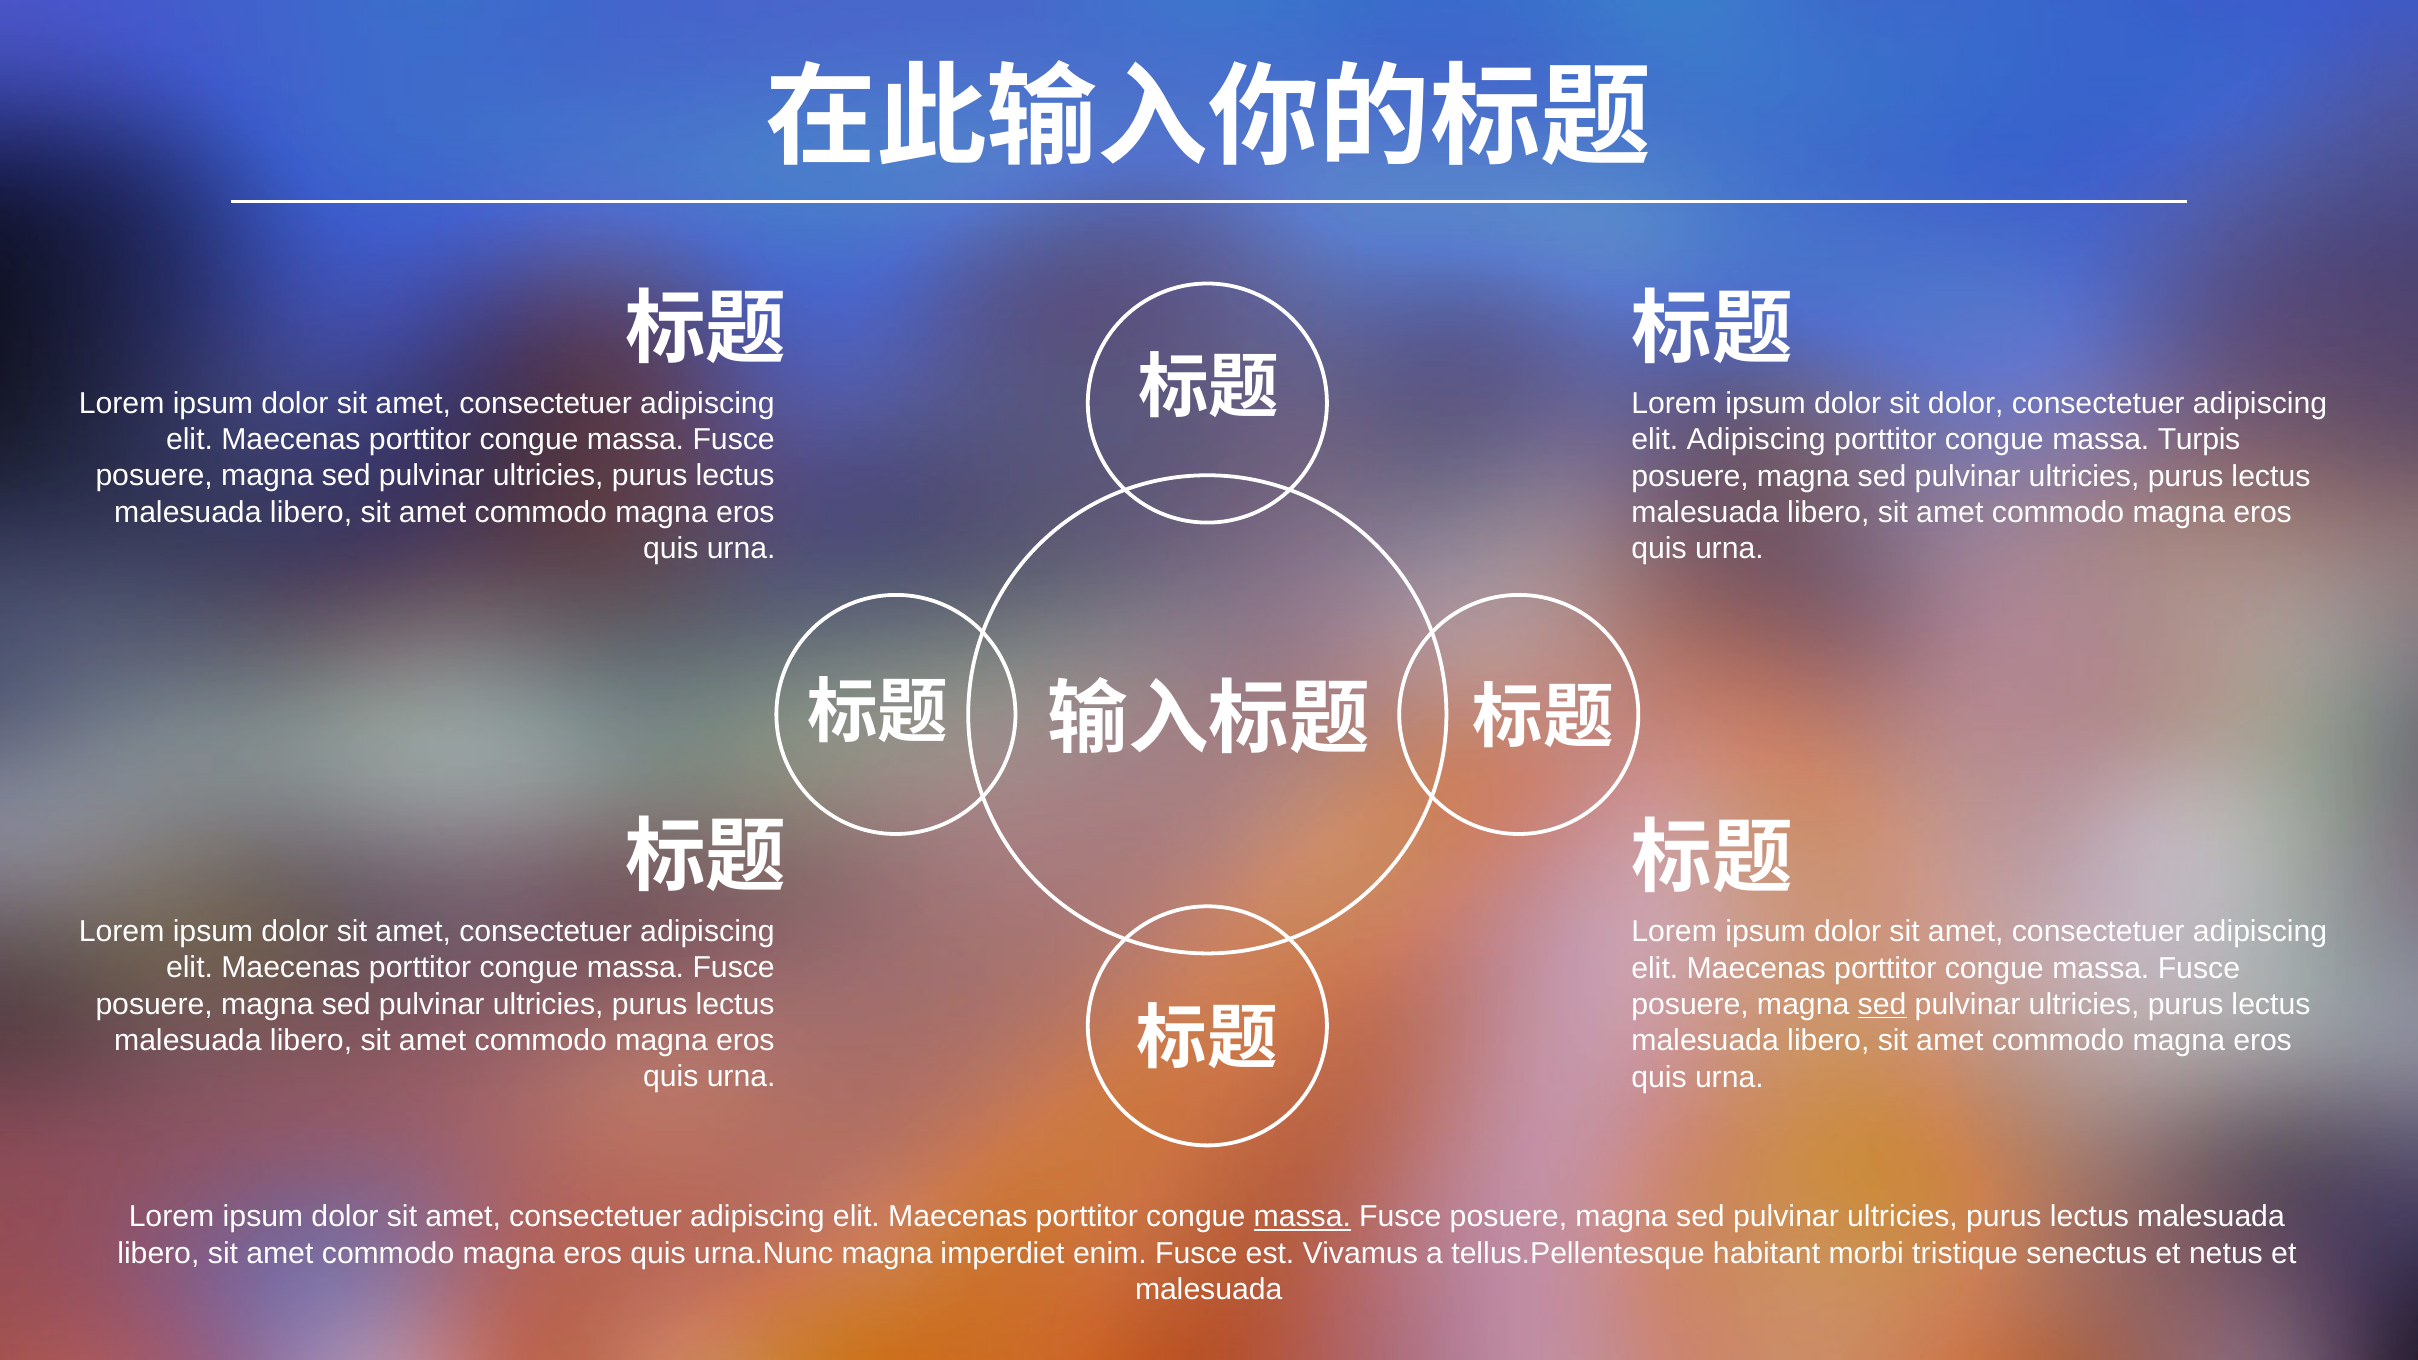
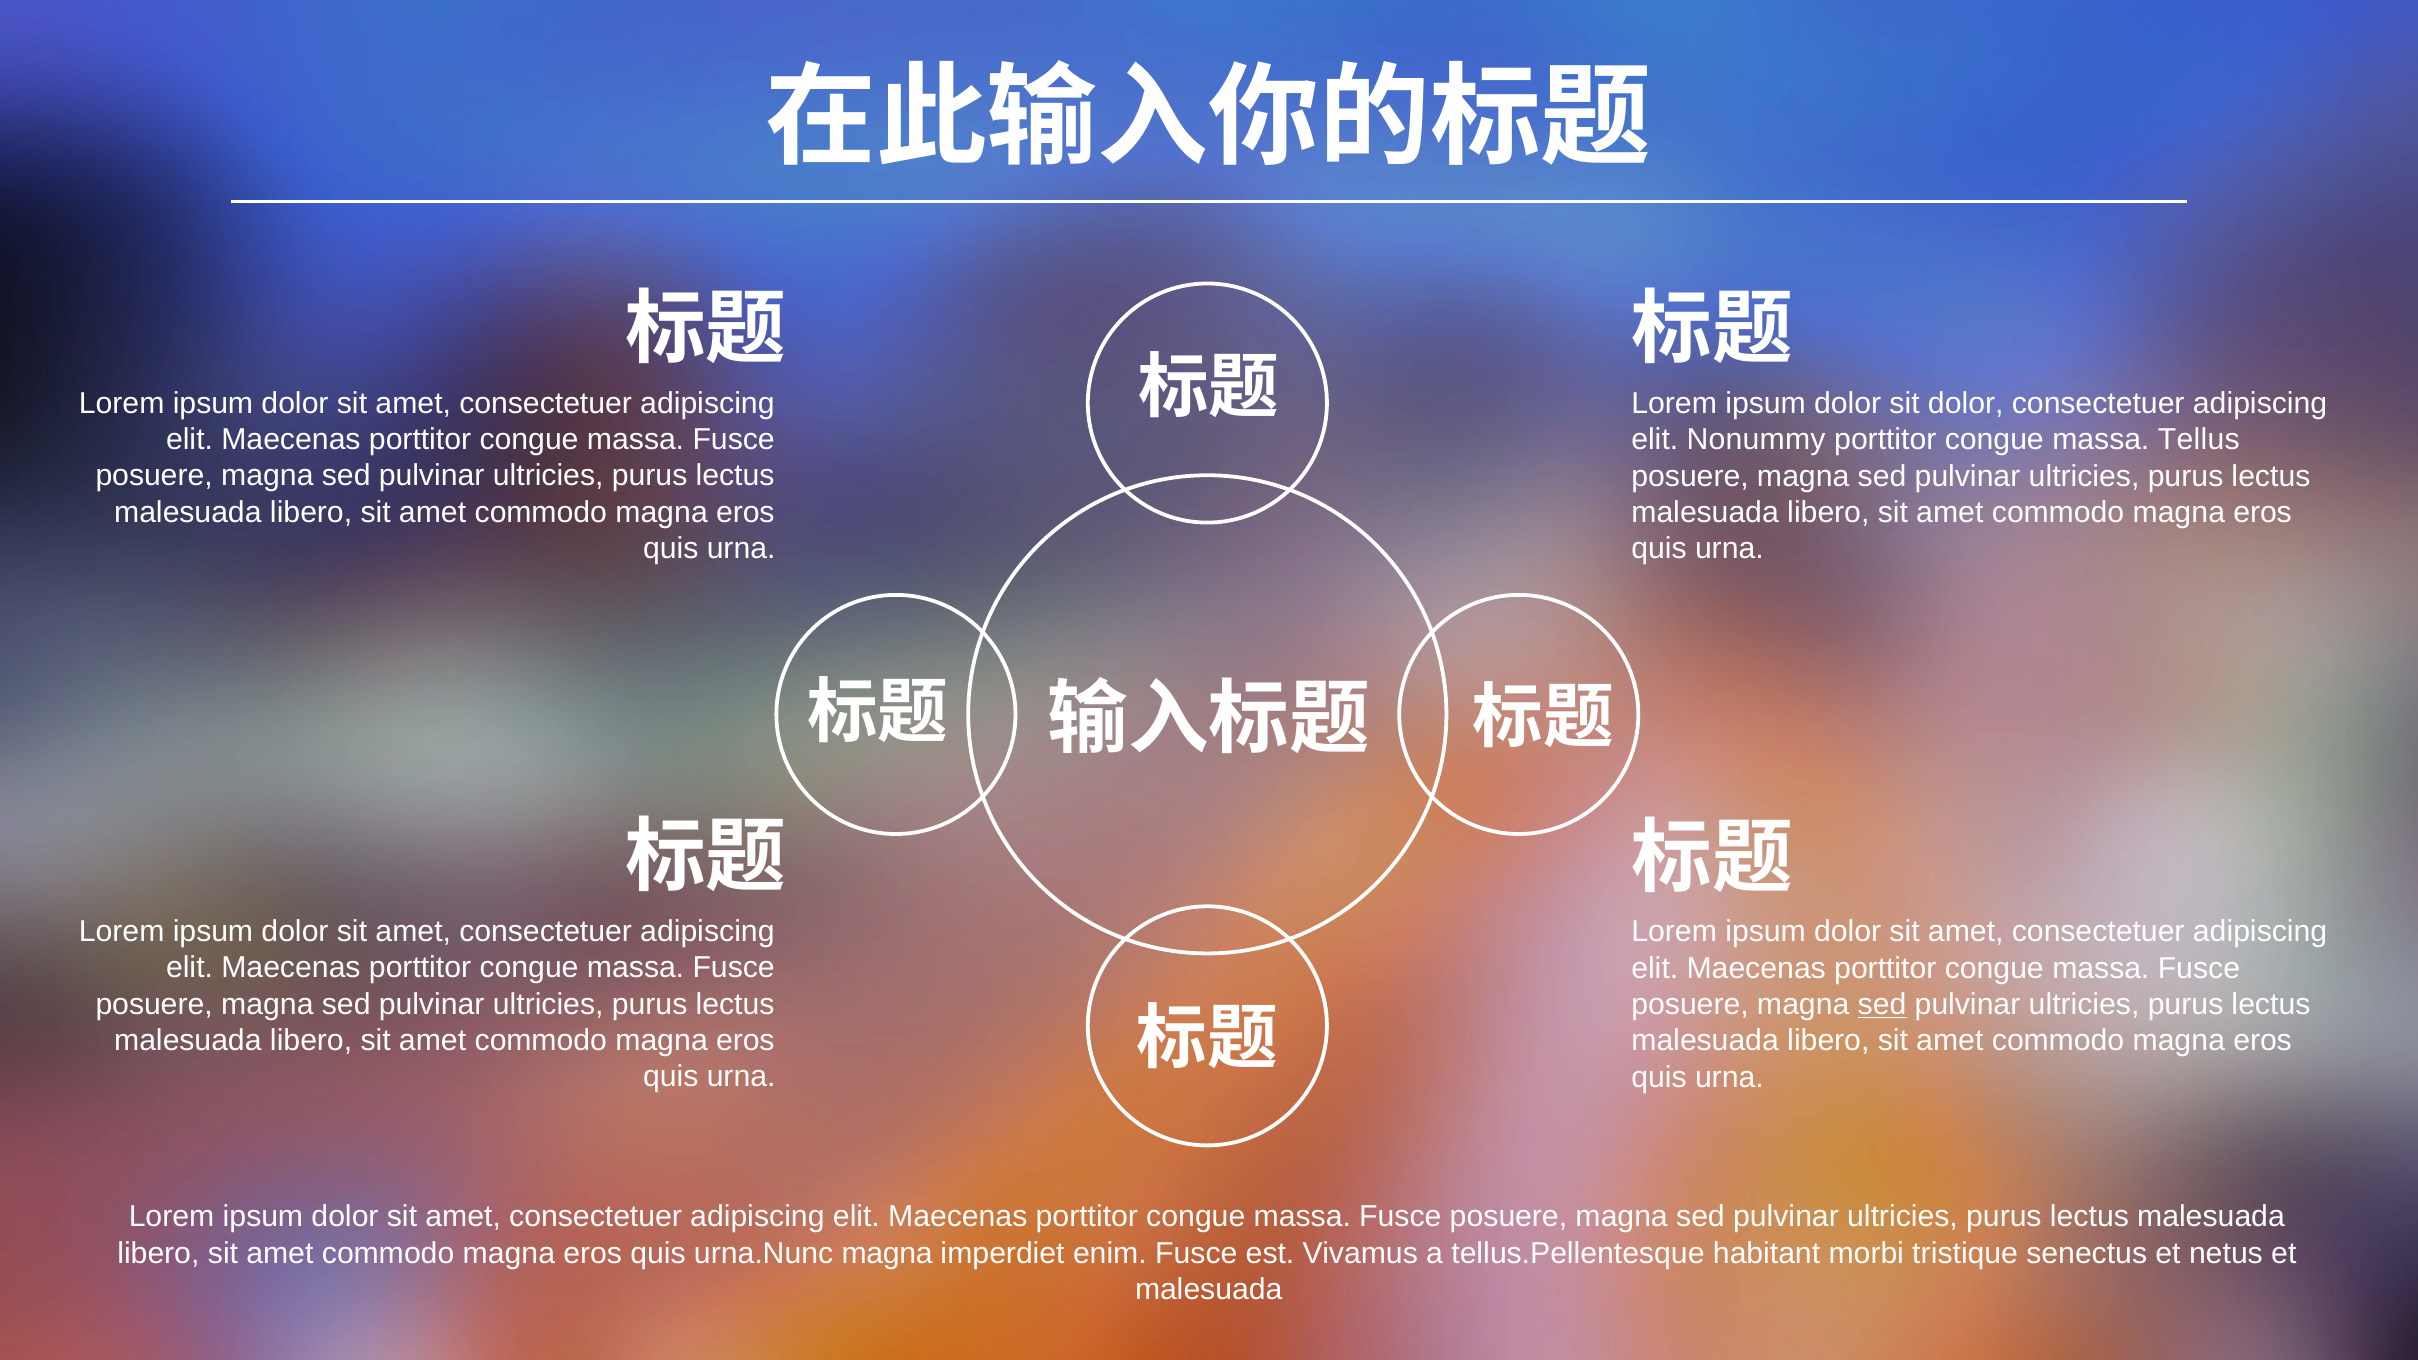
elit Adipiscing: Adipiscing -> Nonummy
Turpis: Turpis -> Tellus
massa at (1302, 1217) underline: present -> none
